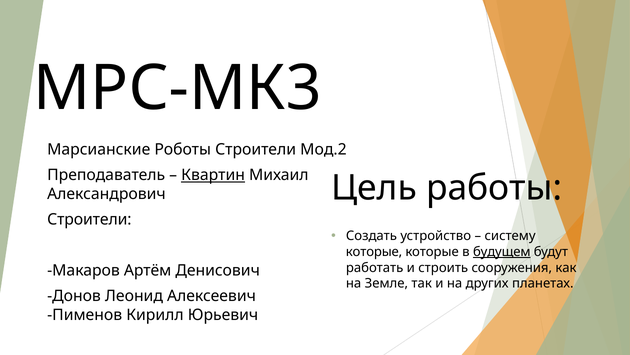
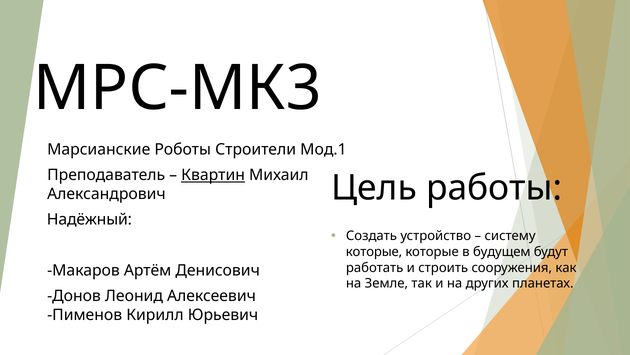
Мод.2: Мод.2 -> Мод.1
Строители at (89, 219): Строители -> Надёжный
будущем underline: present -> none
